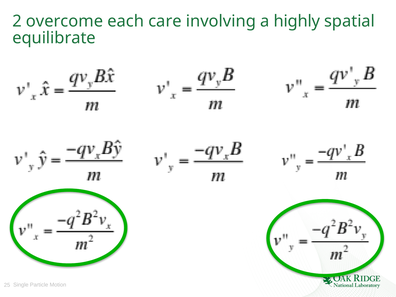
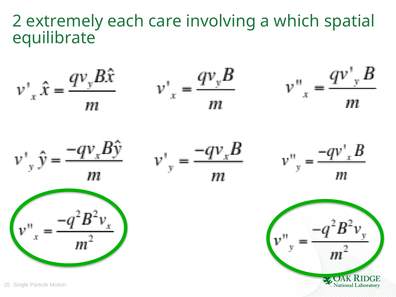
overcome: overcome -> extremely
highly: highly -> which
